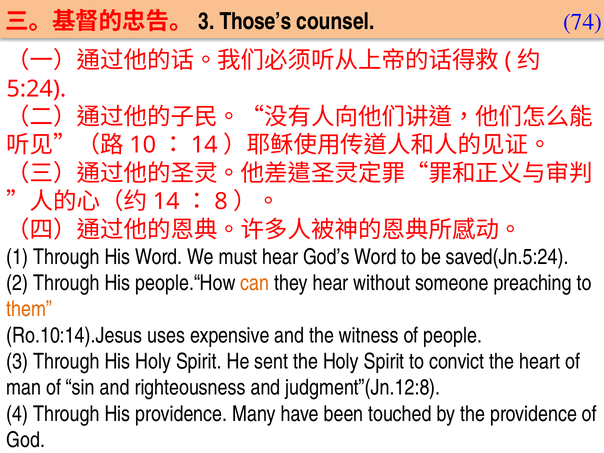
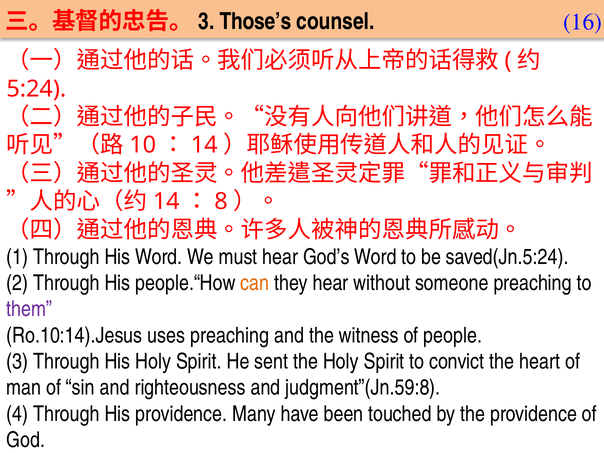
74: 74 -> 16
them colour: orange -> purple
uses expensive: expensive -> preaching
judgment”(Jn.12:8: judgment”(Jn.12:8 -> judgment”(Jn.59:8
